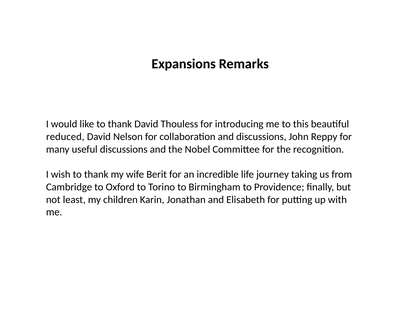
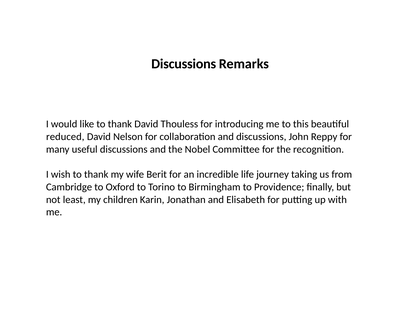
Expansions at (184, 64): Expansions -> Discussions
